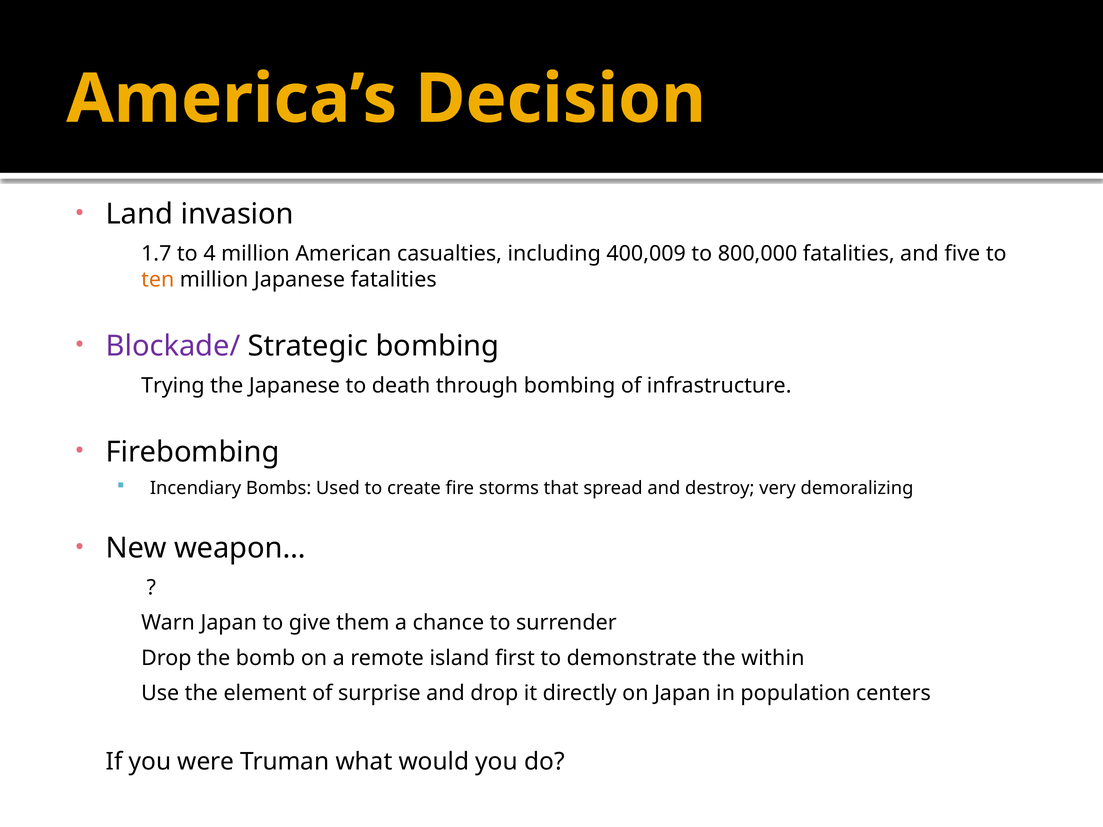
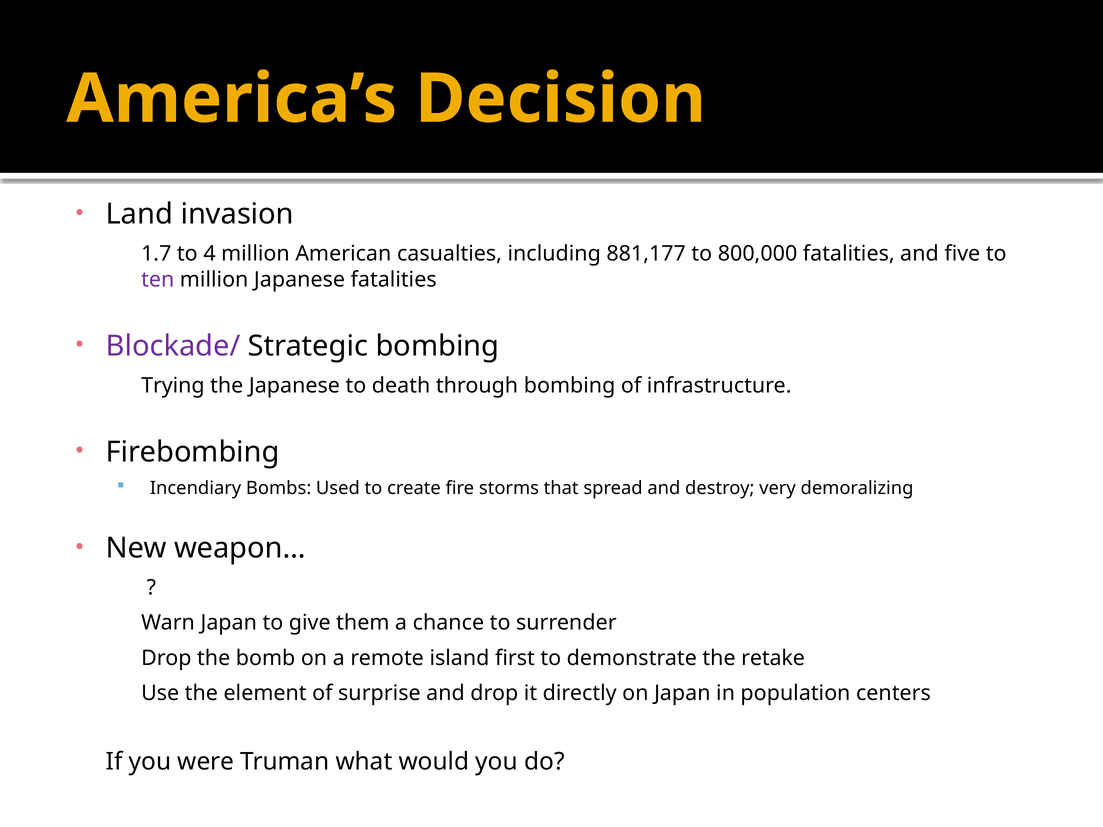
400,009: 400,009 -> 881,177
ten colour: orange -> purple
within: within -> retake
